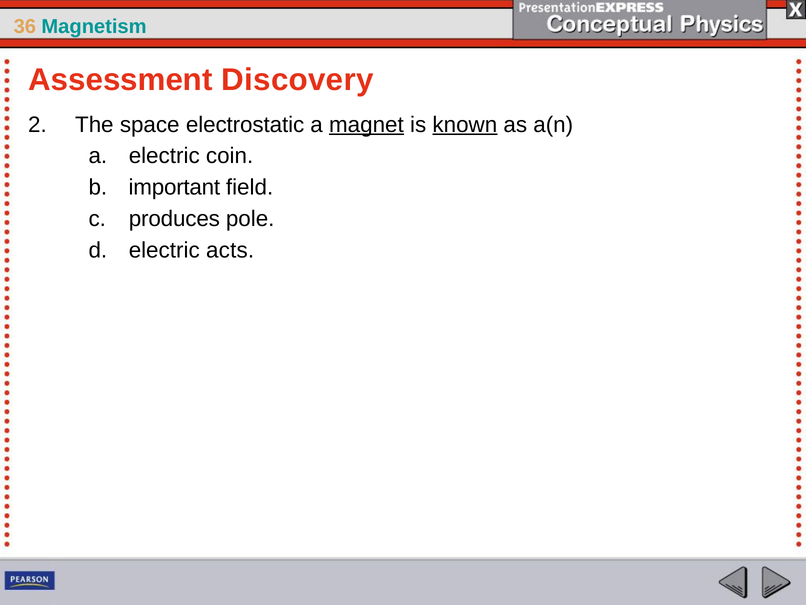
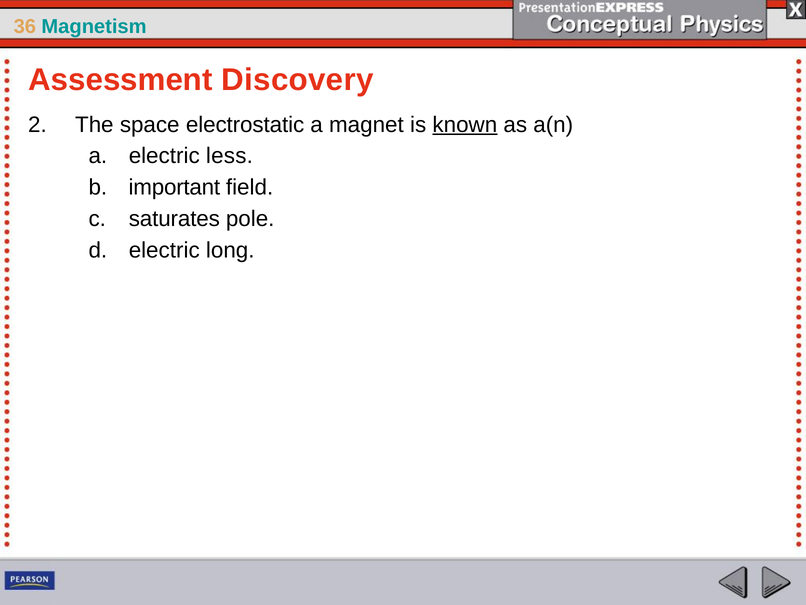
magnet underline: present -> none
coin: coin -> less
produces: produces -> saturates
acts: acts -> long
